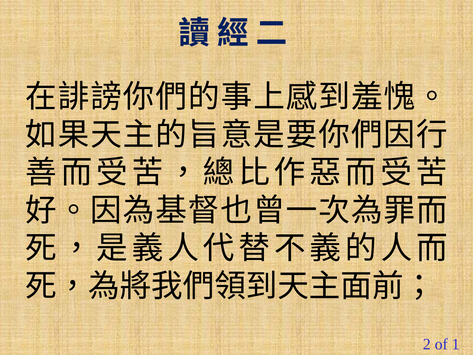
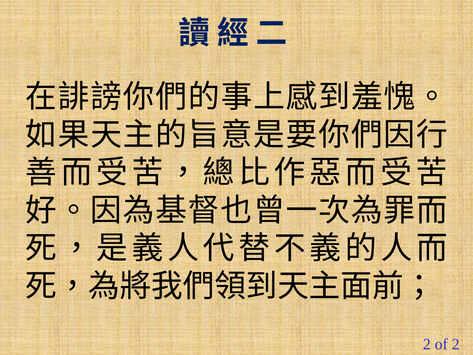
of 1: 1 -> 2
